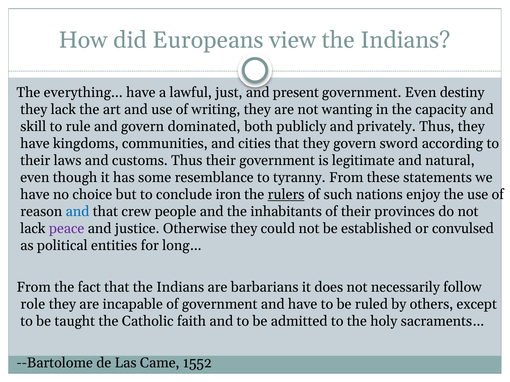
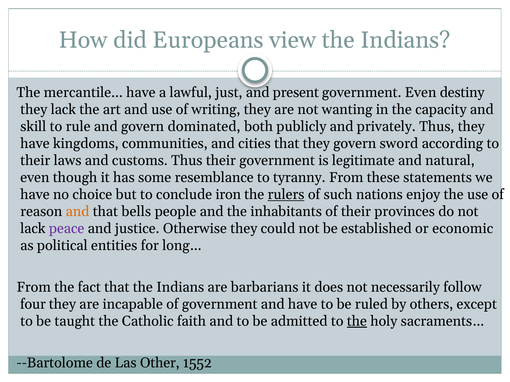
everything: everything -> mercantile
and at (78, 212) colour: blue -> orange
crew: crew -> bells
convulsed: convulsed -> economic
role: role -> four
the at (357, 322) underline: none -> present
Came: Came -> Other
